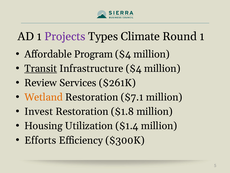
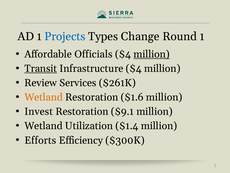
Projects colour: purple -> blue
Climate: Climate -> Change
Program: Program -> Officials
million at (152, 54) underline: none -> present
$7.1: $7.1 -> $1.6
$1.8: $1.8 -> $9.1
Housing at (43, 126): Housing -> Wetland
